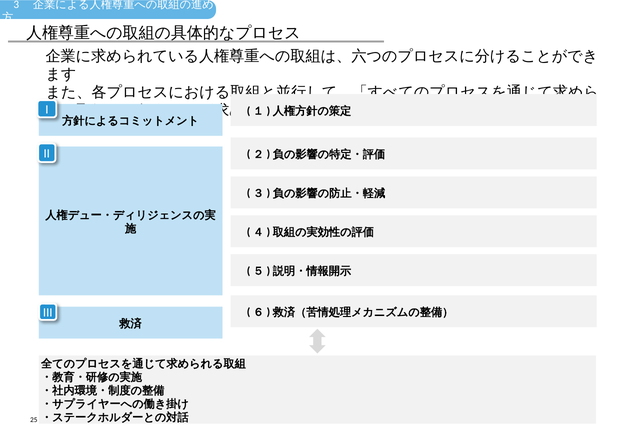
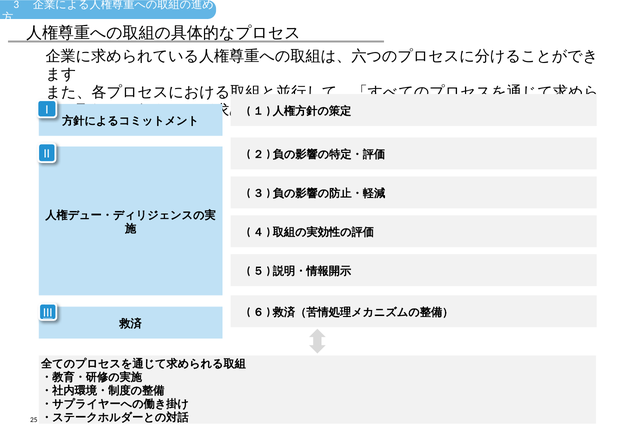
III underline: none -> present
